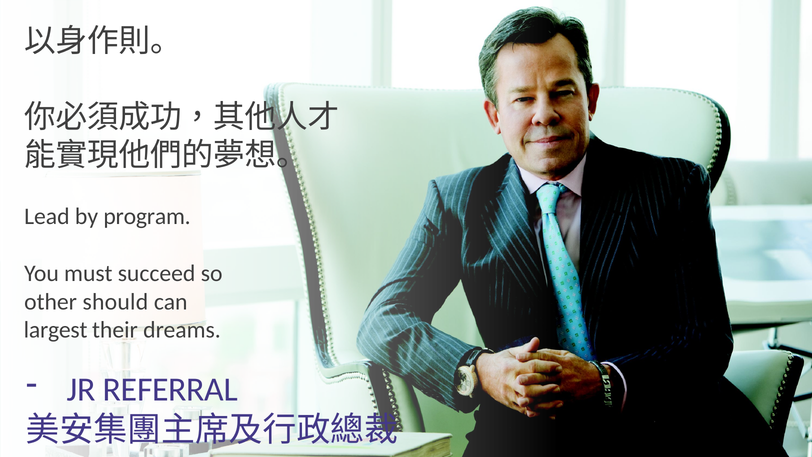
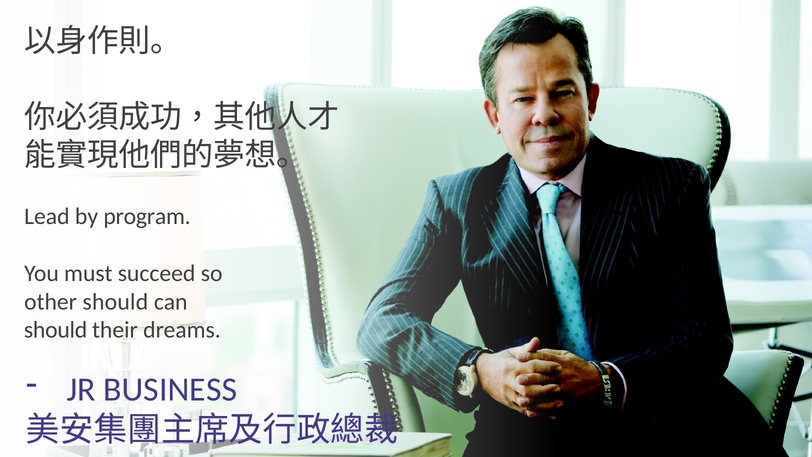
largest at (56, 330): largest -> should
REFERRAL: REFERRAL -> BUSINESS
